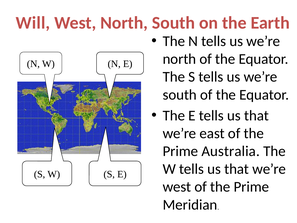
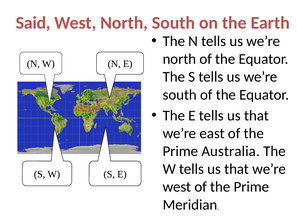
Will: Will -> Said
